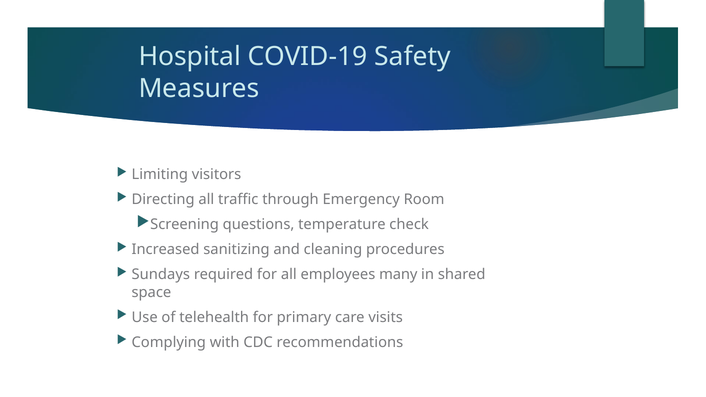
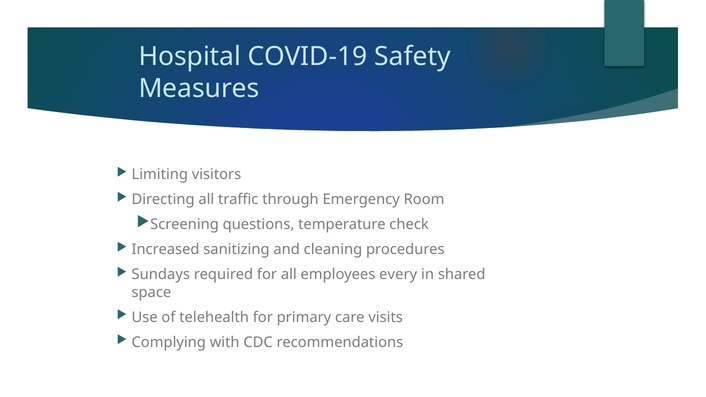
many: many -> every
